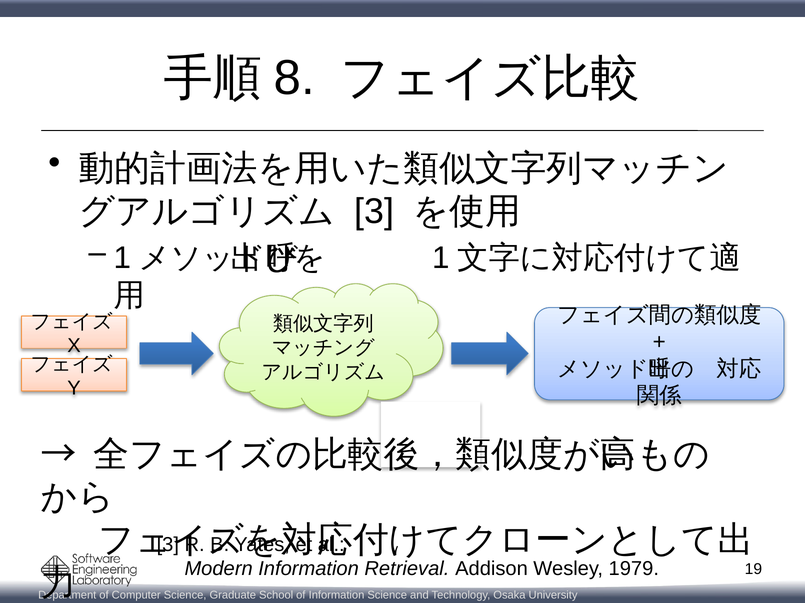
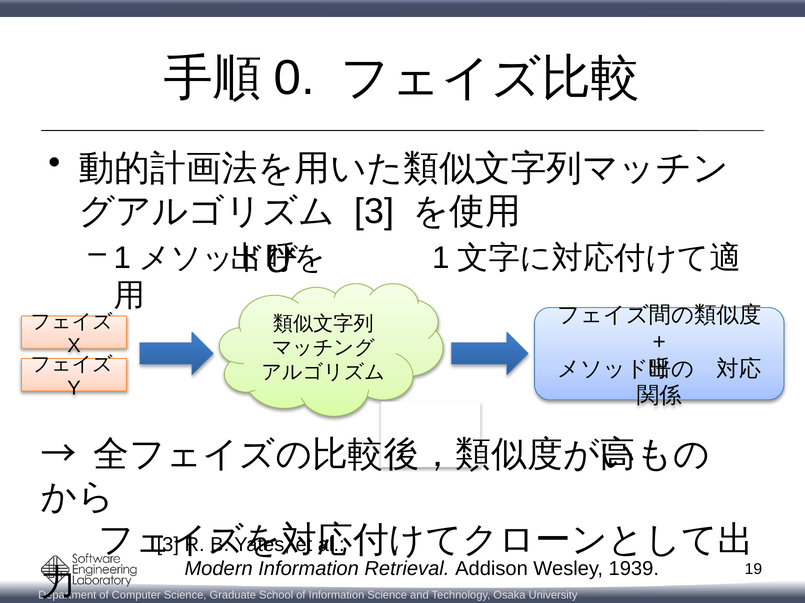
8: 8 -> 0
1979: 1979 -> 1939
